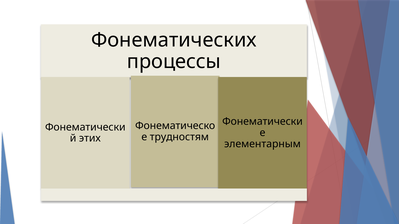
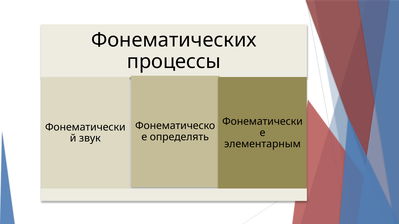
трудностям: трудностям -> определять
этих: этих -> звук
